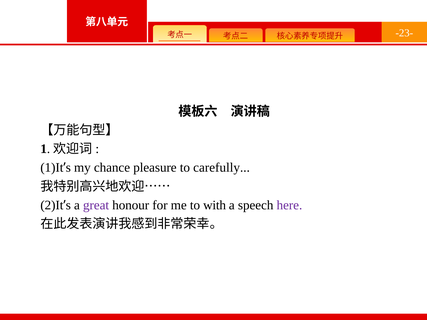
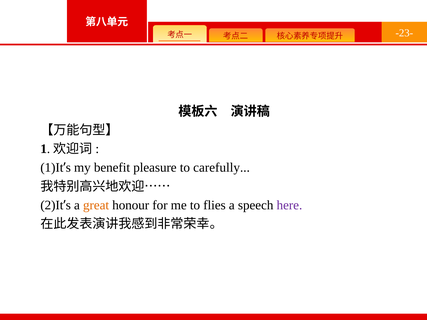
chance: chance -> benefit
great colour: purple -> orange
with: with -> flies
